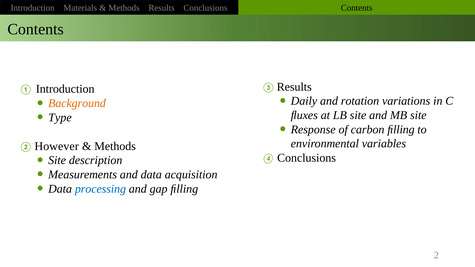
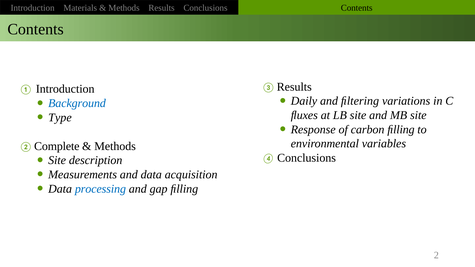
rotation: rotation -> ﬁltering
Background colour: orange -> blue
However: However -> Complete
